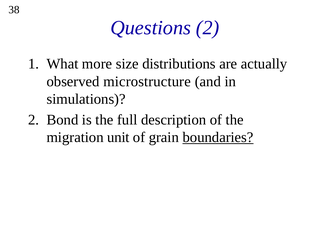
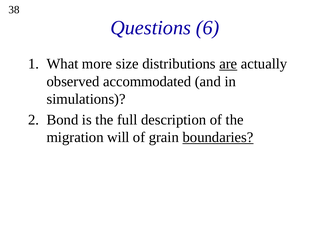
Questions 2: 2 -> 6
are underline: none -> present
microstructure: microstructure -> accommodated
unit: unit -> will
